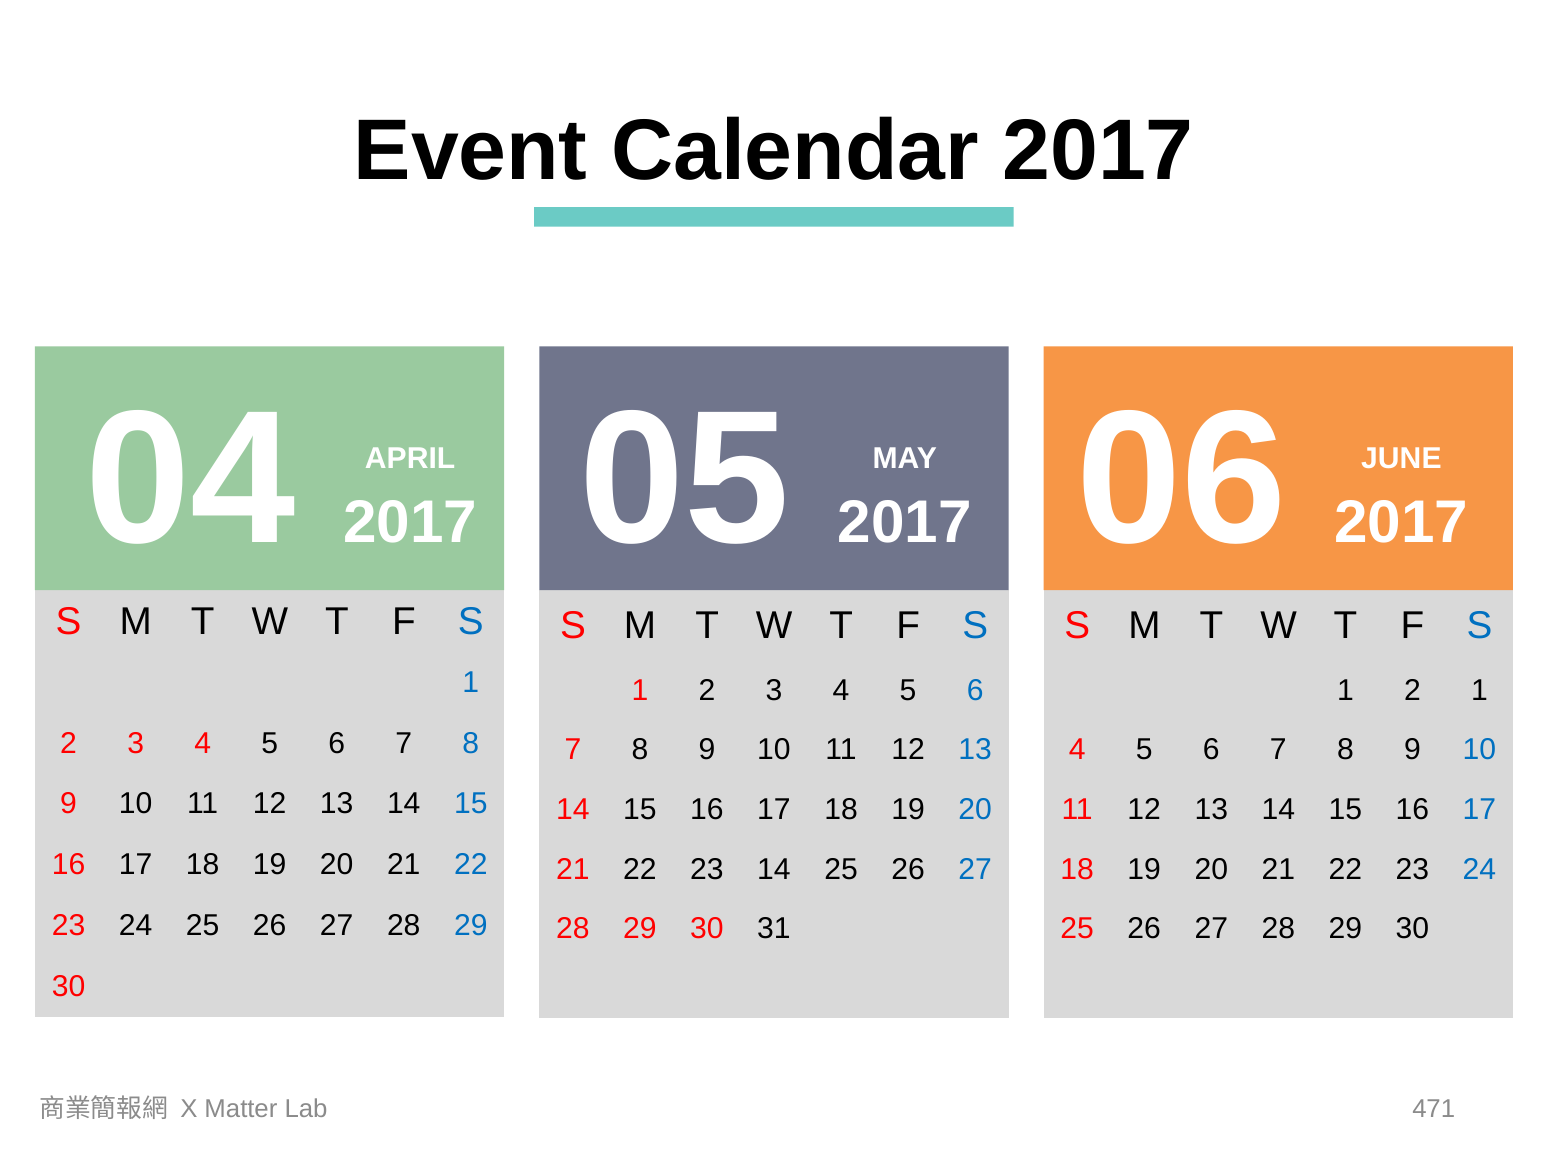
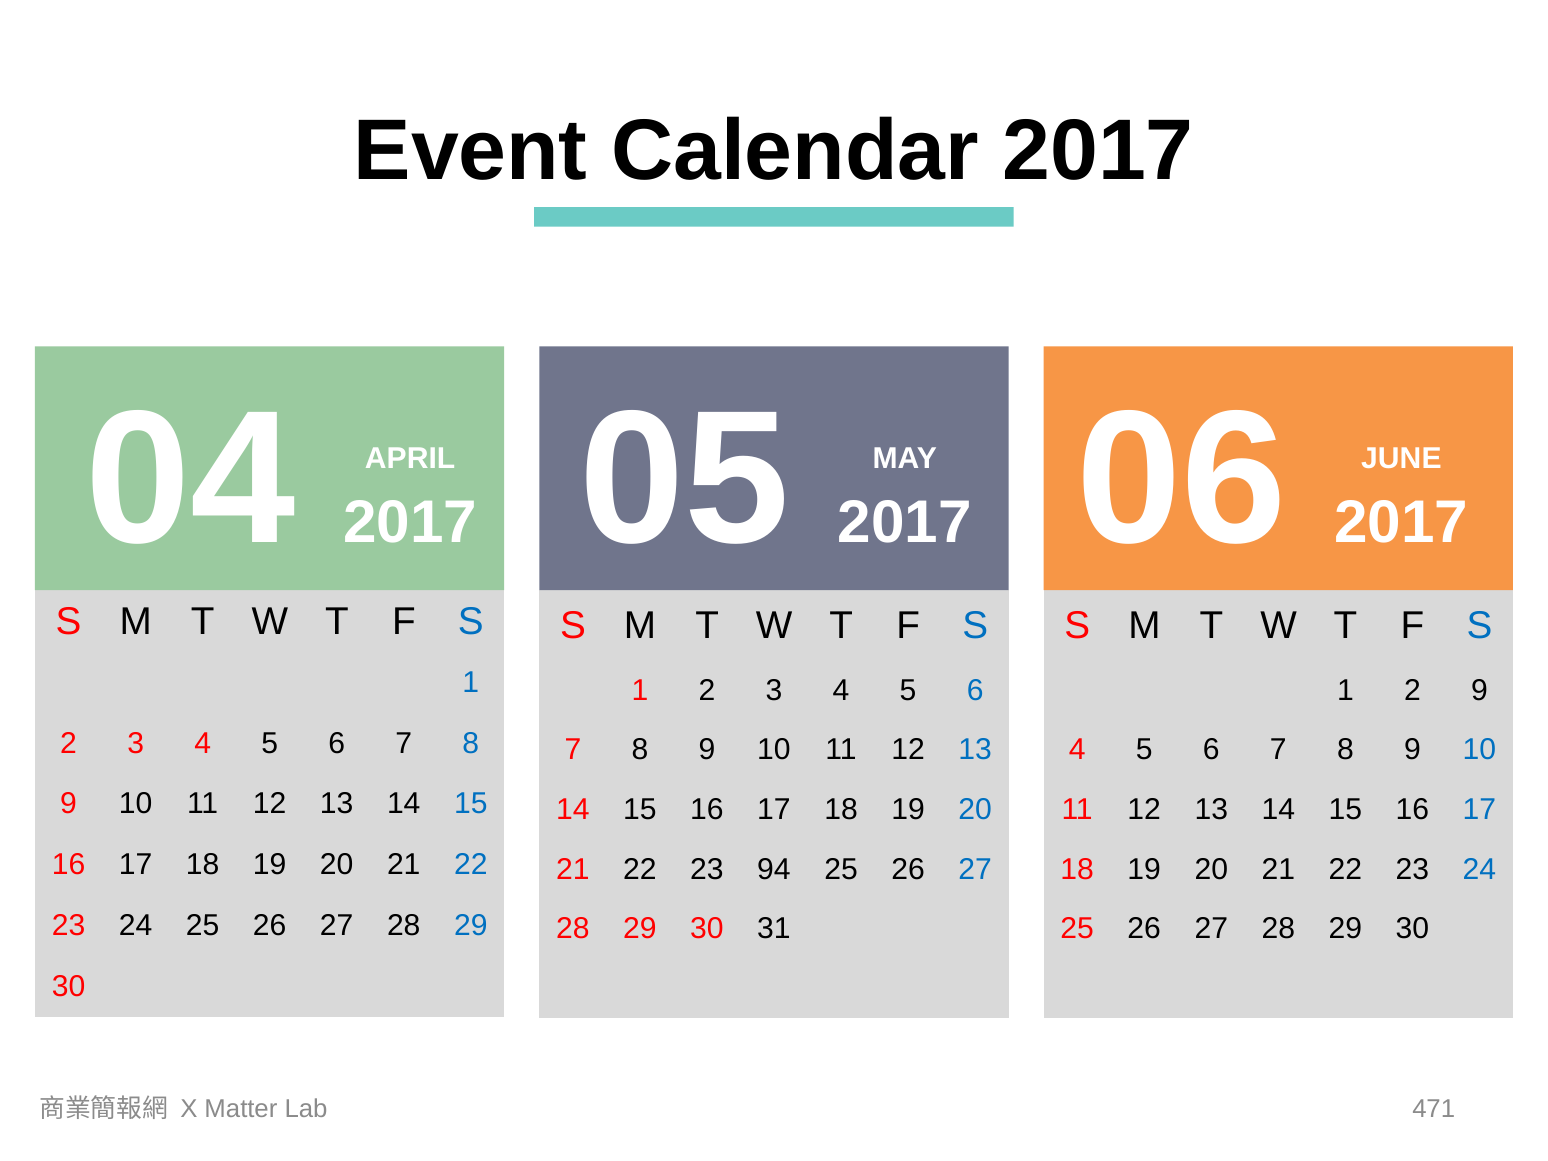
2 1: 1 -> 9
23 14: 14 -> 94
